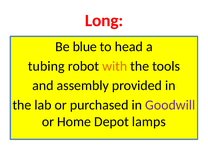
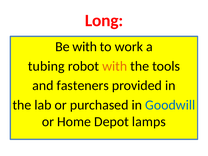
Be blue: blue -> with
head: head -> work
assembly: assembly -> fasteners
Goodwill colour: purple -> blue
